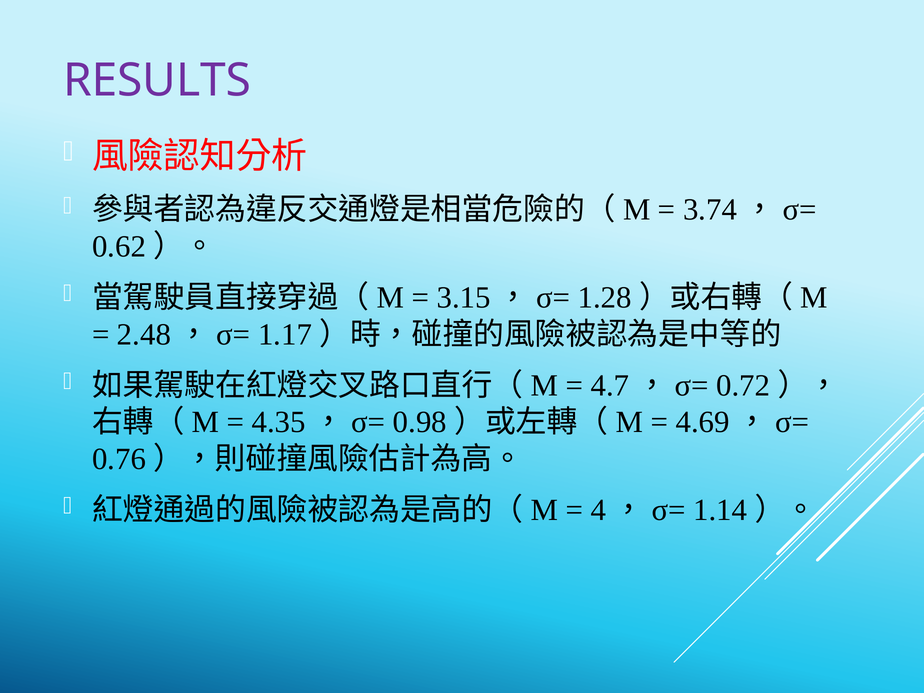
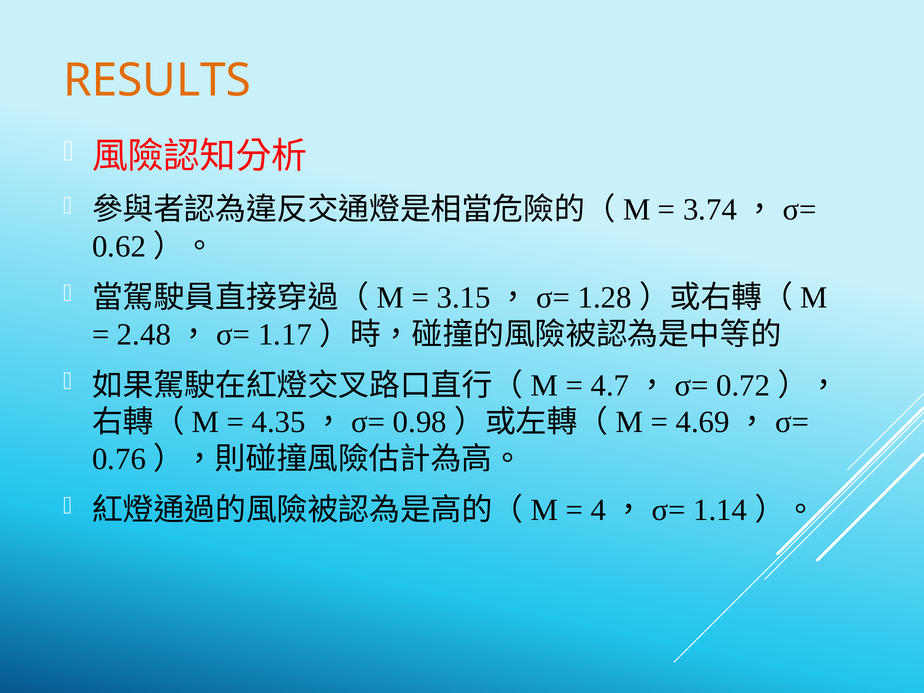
RESULTS colour: purple -> orange
